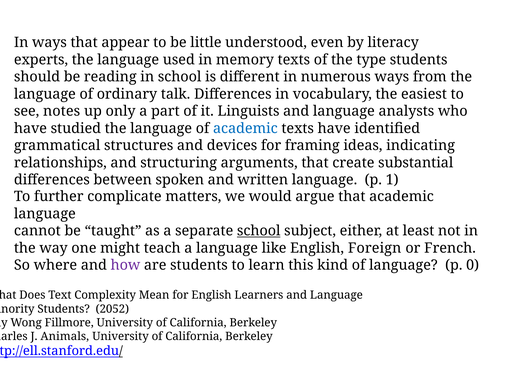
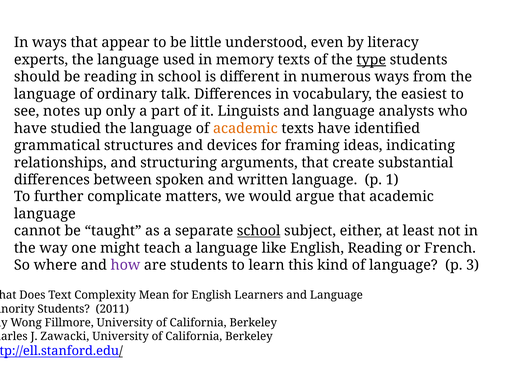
type underline: none -> present
academic at (245, 128) colour: blue -> orange
English Foreign: Foreign -> Reading
0: 0 -> 3
2052: 2052 -> 2011
Animals: Animals -> Zawacki
